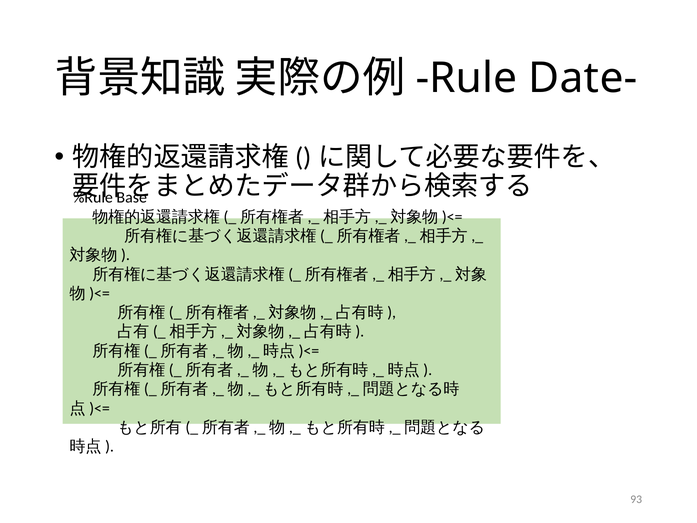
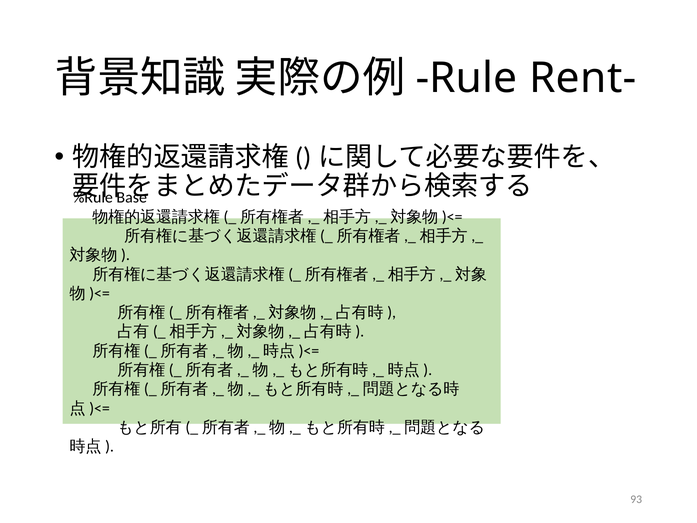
Date-: Date- -> Rent-
